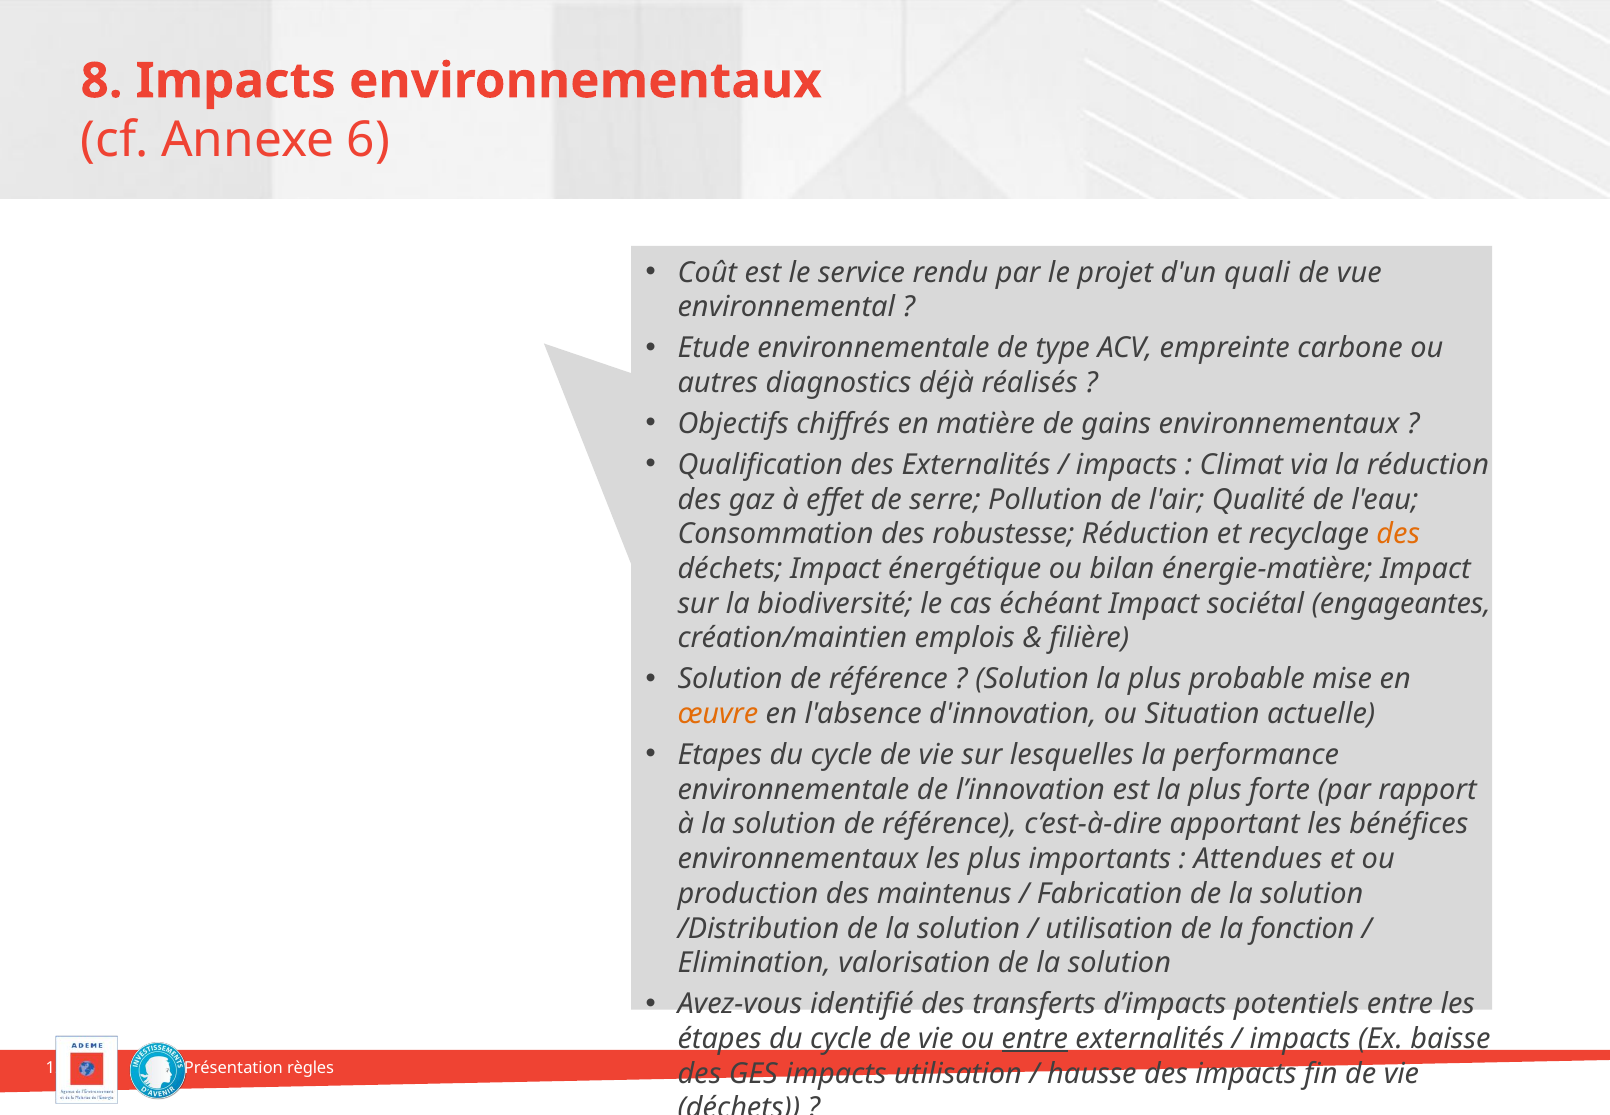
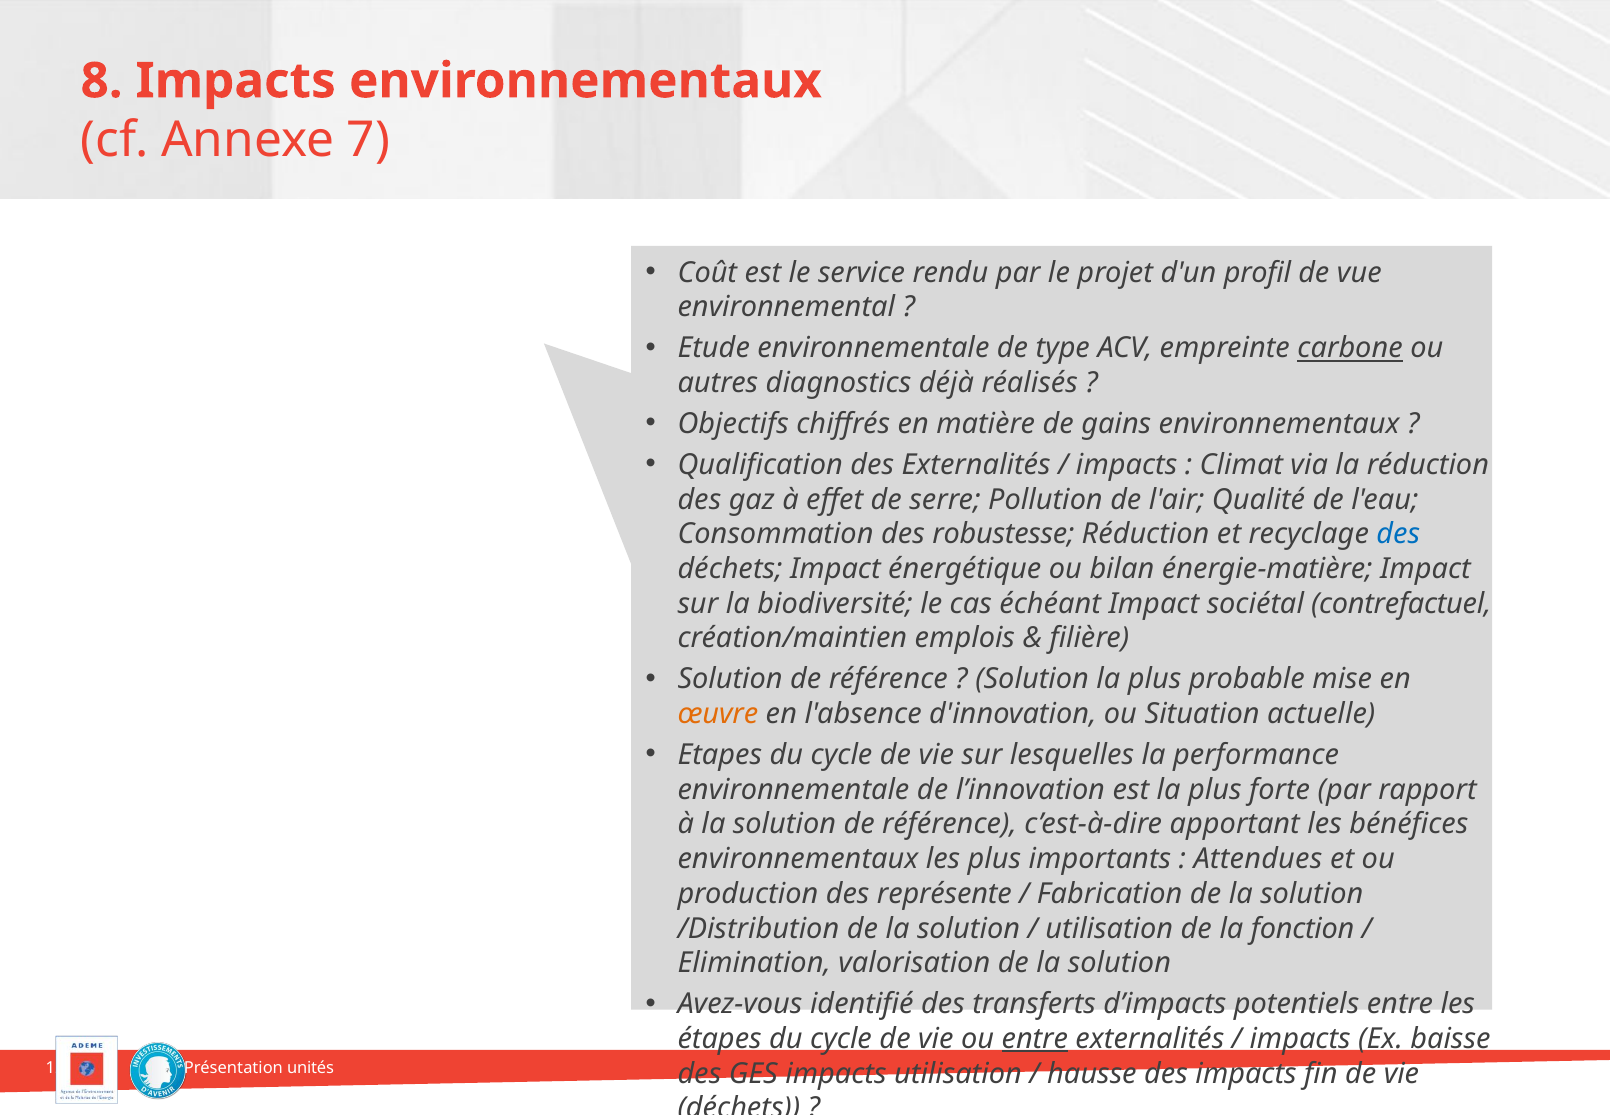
6: 6 -> 7
quali: quali -> profil
carbone underline: none -> present
des at (1398, 534) colour: orange -> blue
engageantes: engageantes -> contrefactuel
maintenus: maintenus -> représente
règles: règles -> unités
